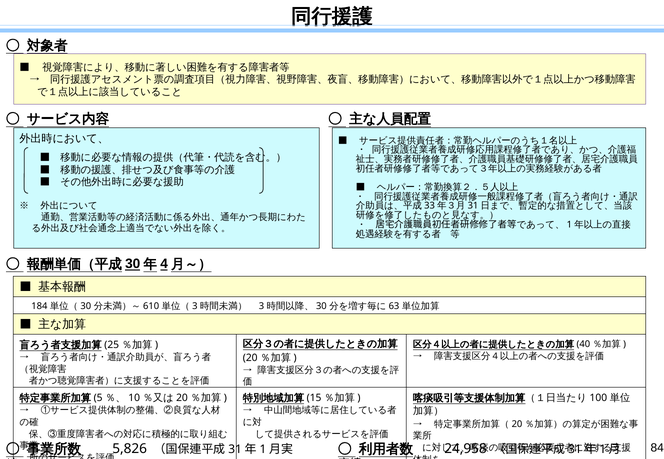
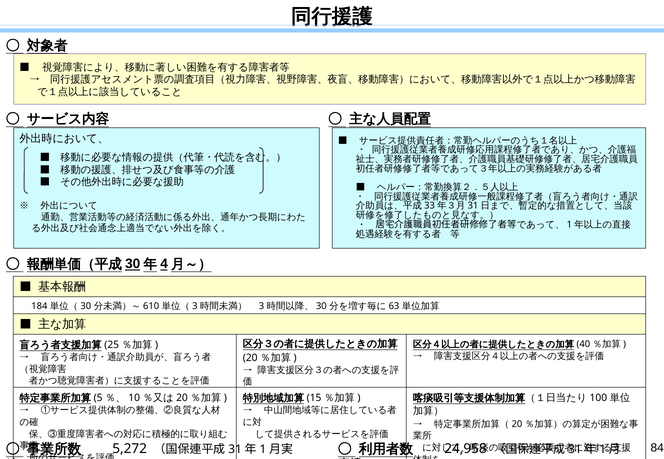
5,826: 5,826 -> 5,272
